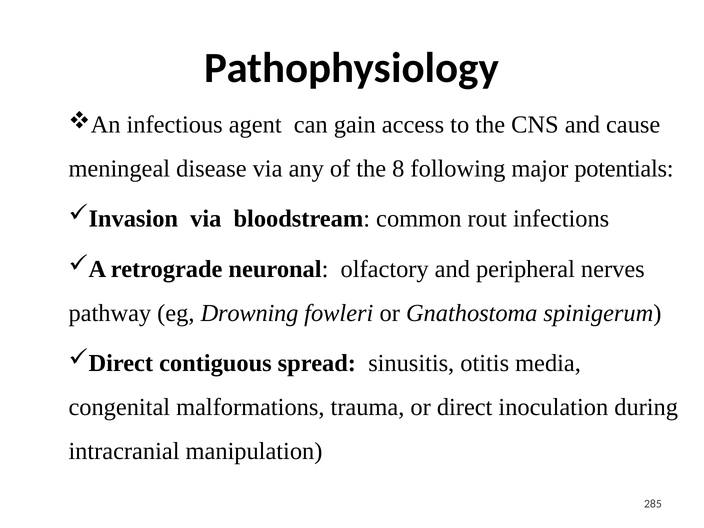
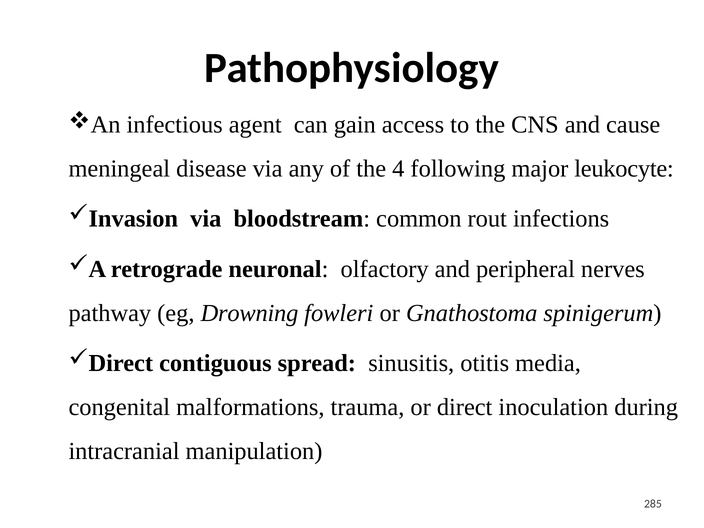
8: 8 -> 4
potentials: potentials -> leukocyte
